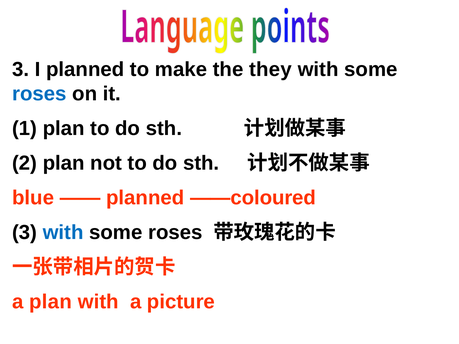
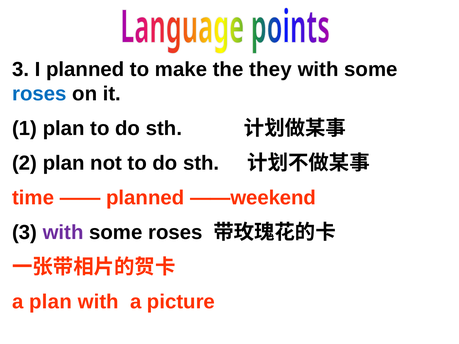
blue: blue -> time
——coloured: ——coloured -> ——weekend
with at (63, 233) colour: blue -> purple
